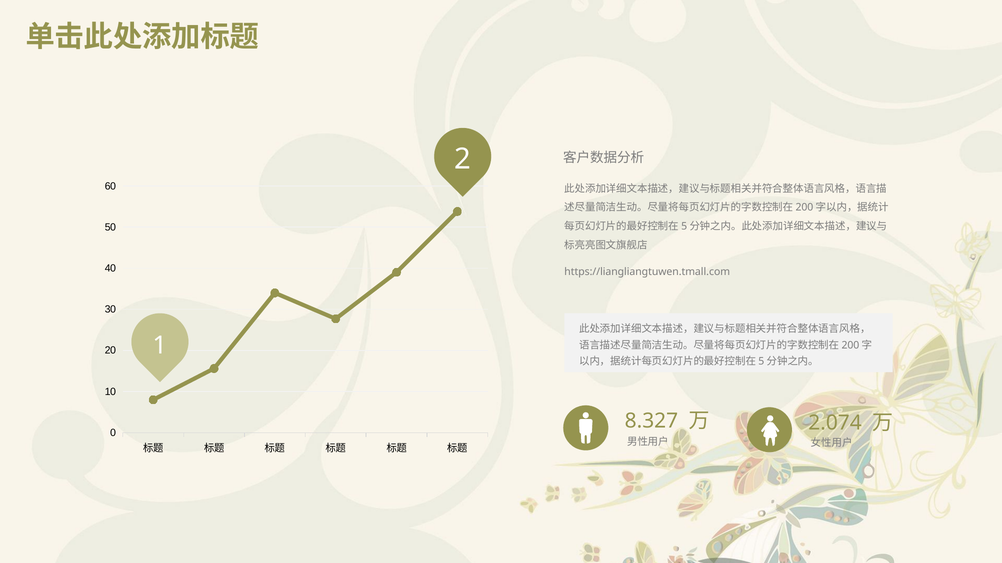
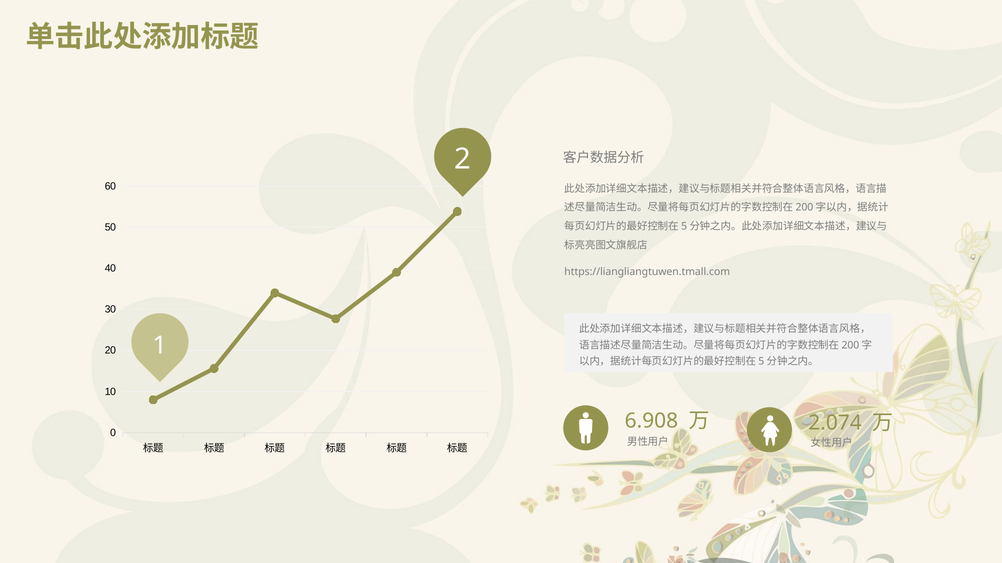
8.327: 8.327 -> 6.908
